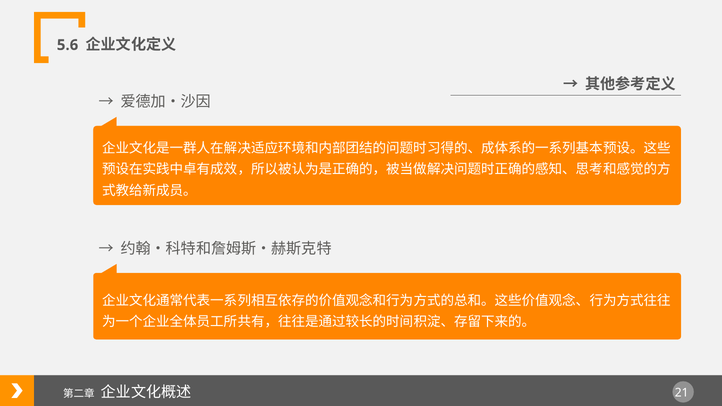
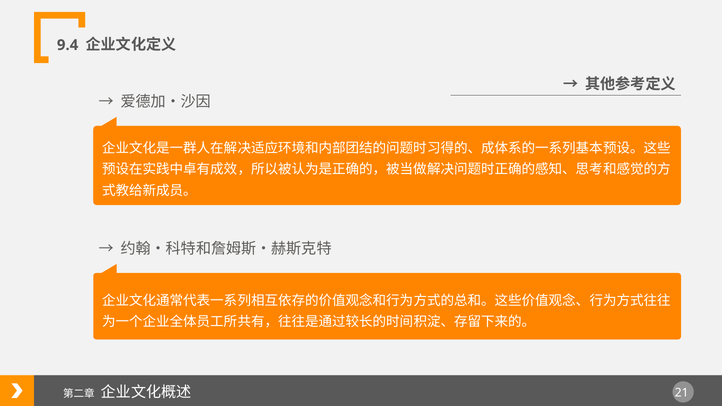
5.6: 5.6 -> 9.4
